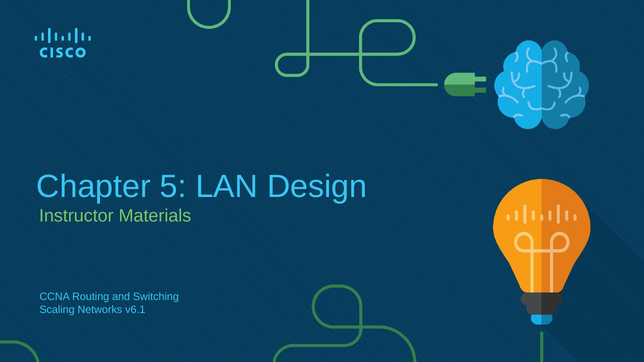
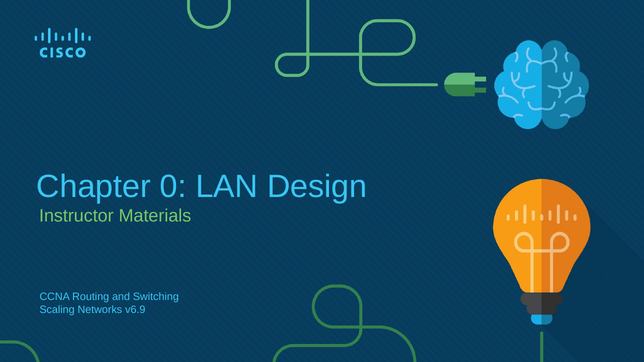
5: 5 -> 0
v6.1: v6.1 -> v6.9
